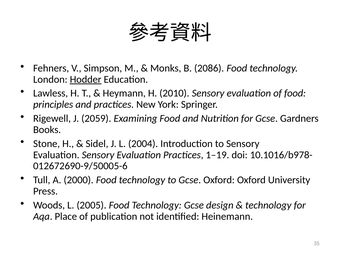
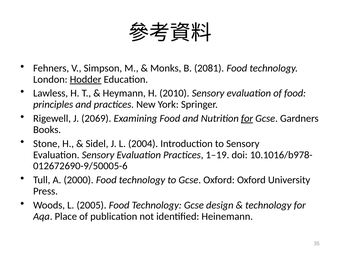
2086: 2086 -> 2081
2059: 2059 -> 2069
for at (247, 118) underline: none -> present
